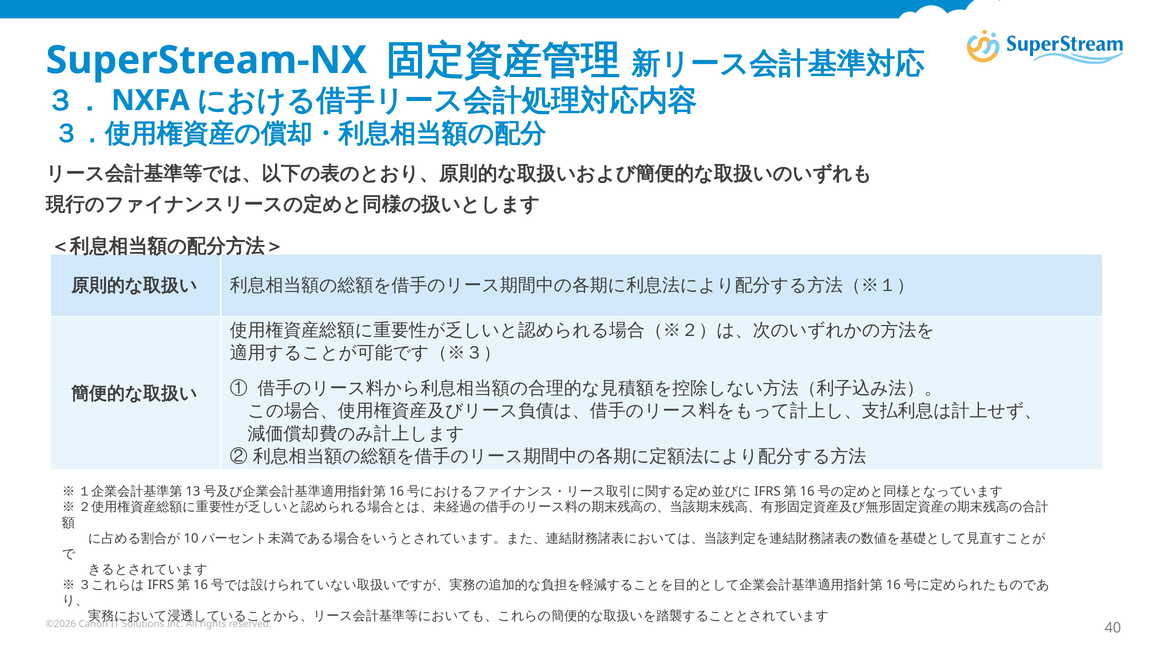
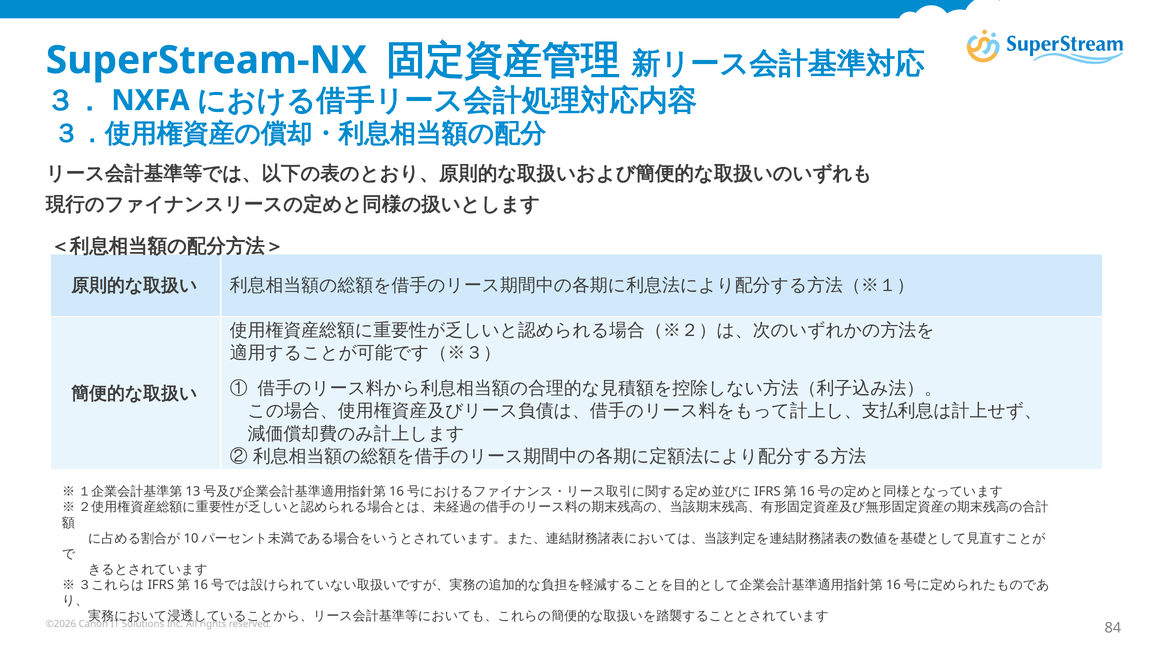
40: 40 -> 84
